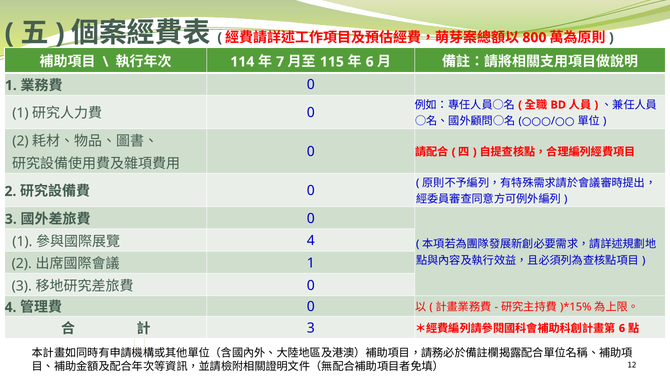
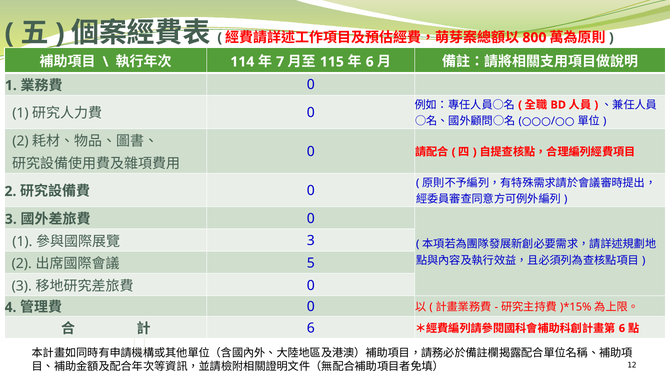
4 at (311, 241): 4 -> 3
1 at (311, 263): 1 -> 5
3 at (311, 328): 3 -> 6
